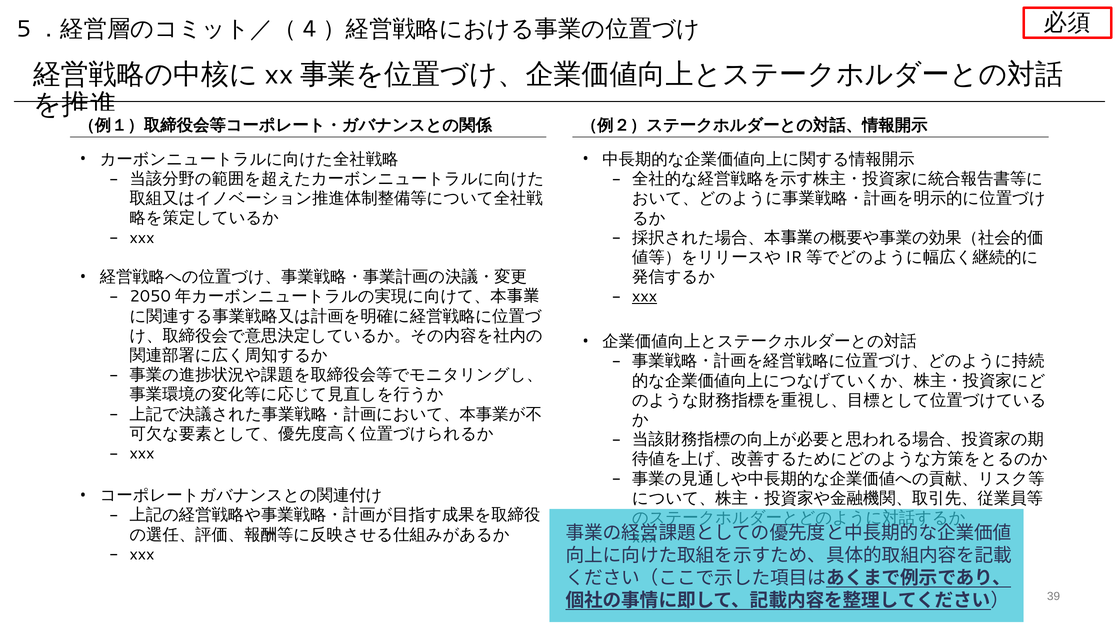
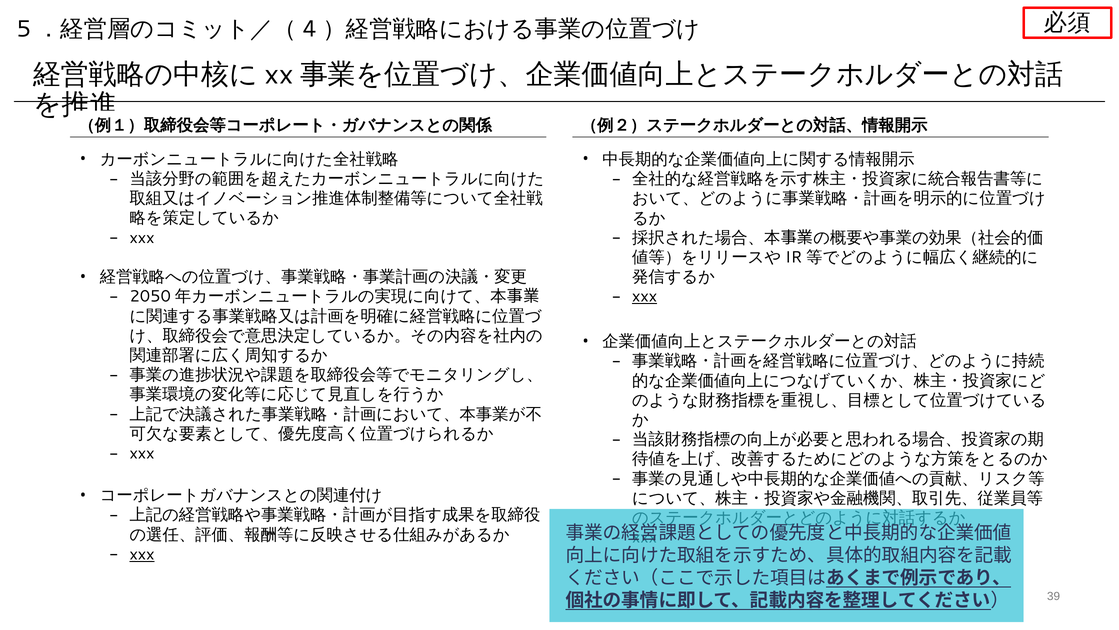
xxx at (142, 554) underline: none -> present
